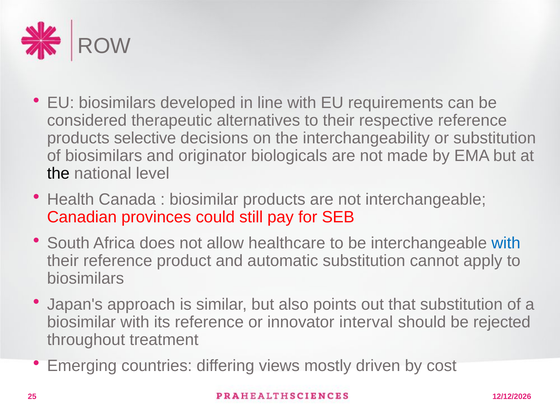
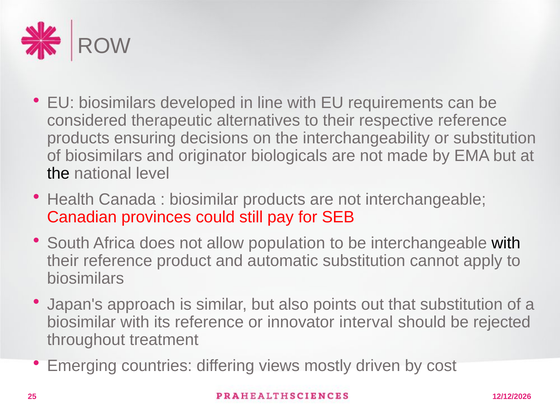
selective: selective -> ensuring
healthcare: healthcare -> population
with at (506, 243) colour: blue -> black
